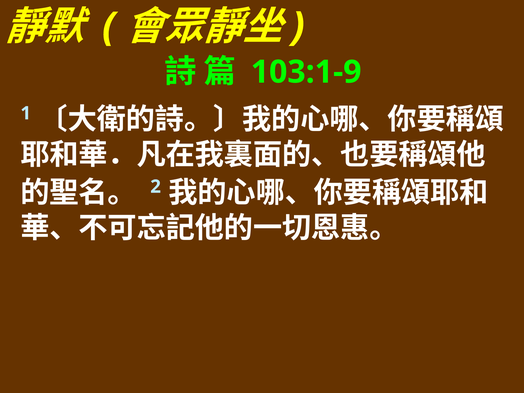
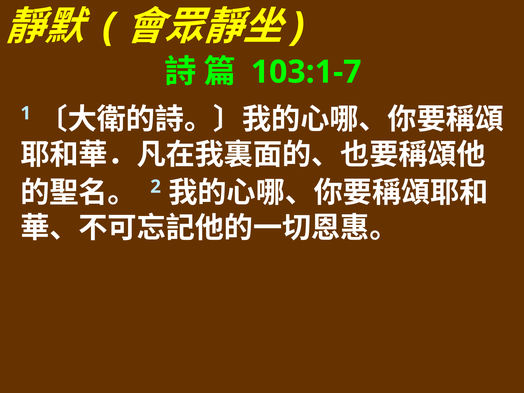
103:1-9: 103:1-9 -> 103:1-7
